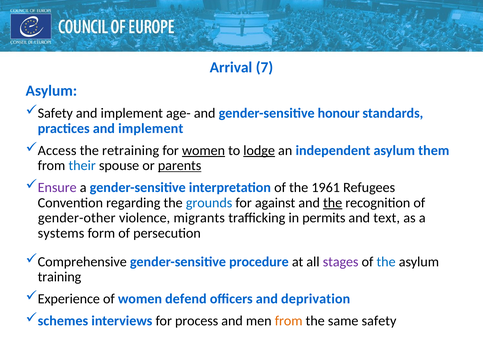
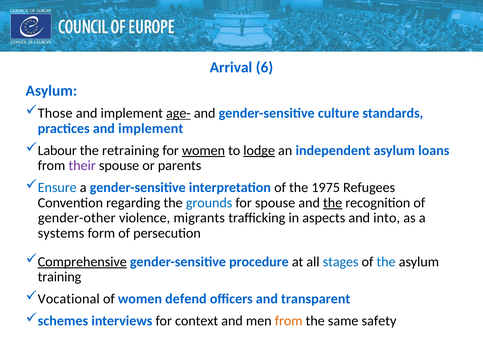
7: 7 -> 6
Safety at (55, 113): Safety -> Those
age- underline: none -> present
honour: honour -> culture
Access: Access -> Labour
them: them -> loans
their colour: blue -> purple
parents underline: present -> none
Ensure colour: purple -> blue
1961: 1961 -> 1975
for against: against -> spouse
permits: permits -> aspects
text: text -> into
Comprehensive underline: none -> present
stages colour: purple -> blue
Experience: Experience -> Vocational
deprivation: deprivation -> transparent
process: process -> context
